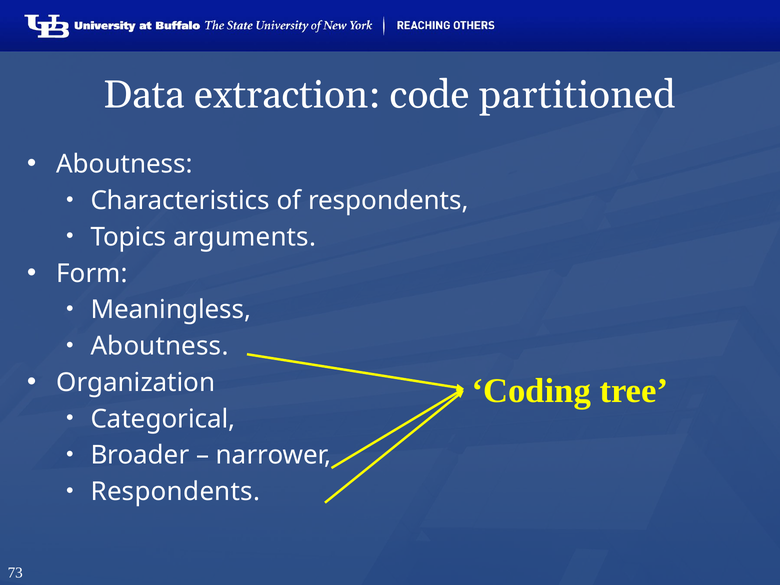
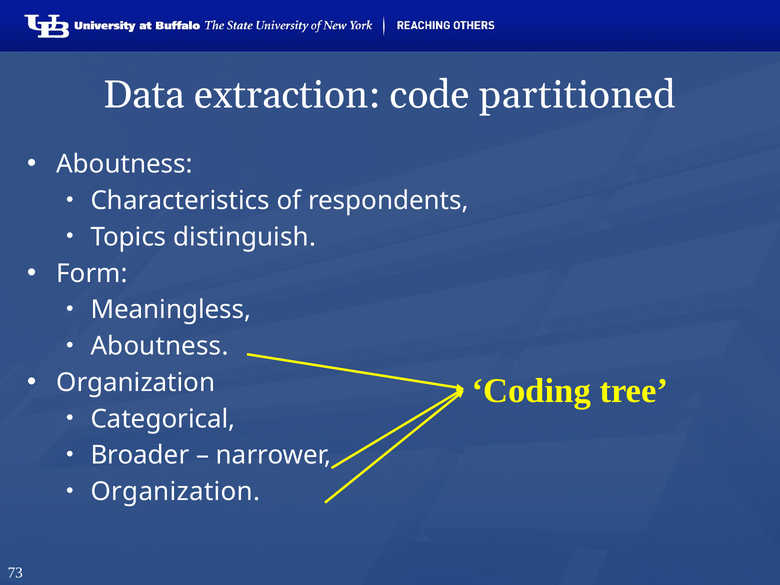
arguments: arguments -> distinguish
Respondents at (175, 492): Respondents -> Organization
